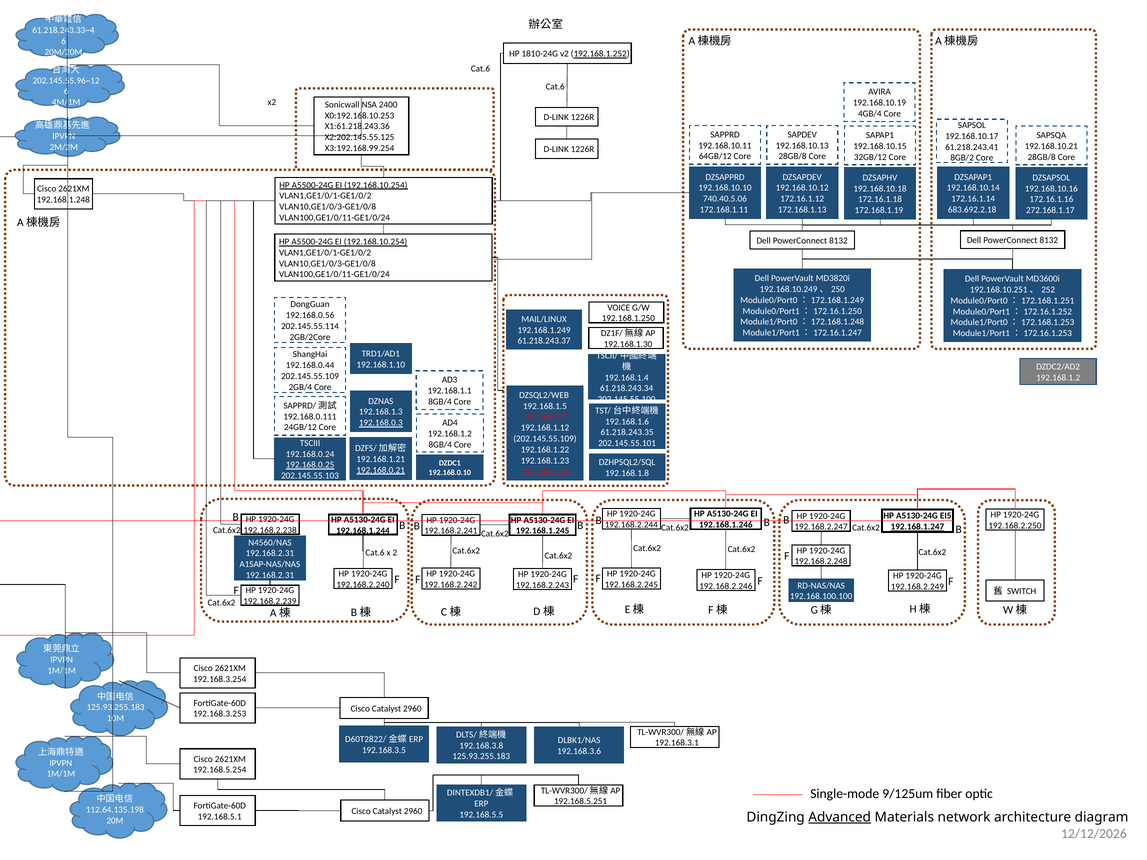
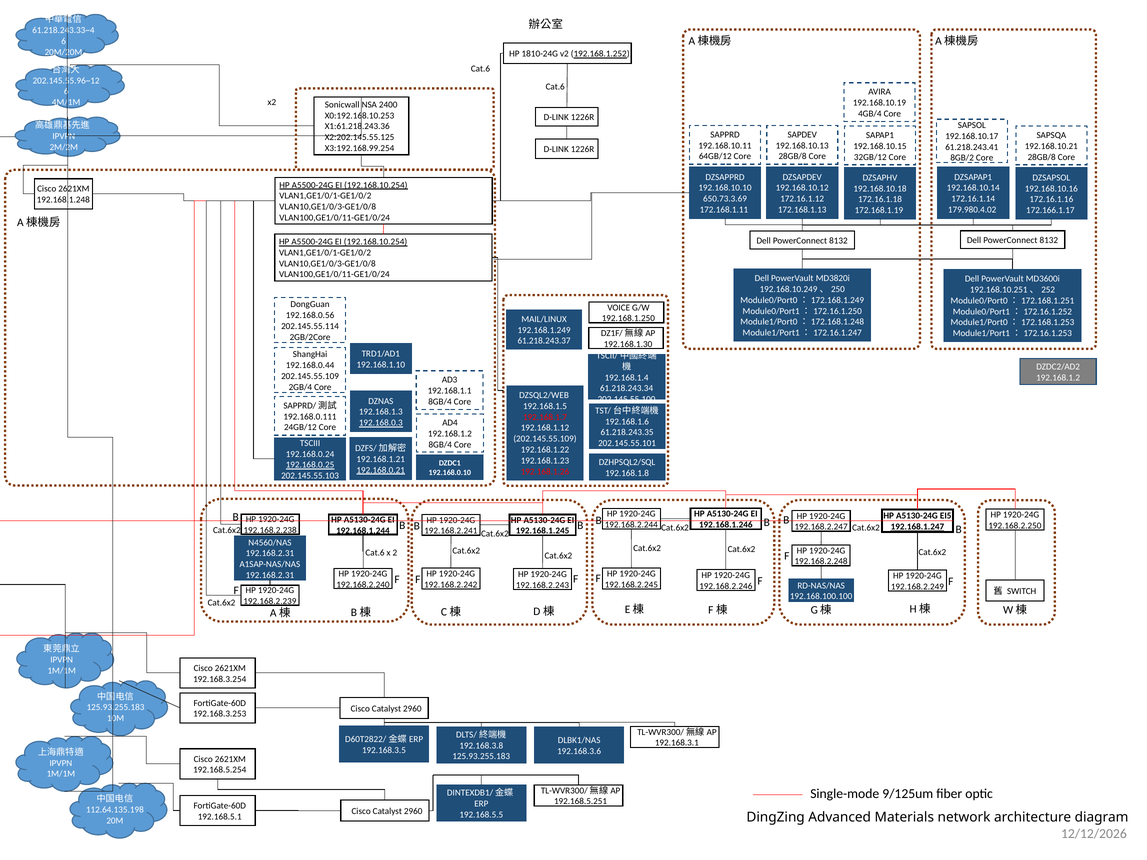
740.40.5.06: 740.40.5.06 -> 650.73.3.69
683.692.2.18: 683.692.2.18 -> 179.980.4.02
272.168.1.17: 272.168.1.17 -> 172.166.1.17
Advanced underline: present -> none
